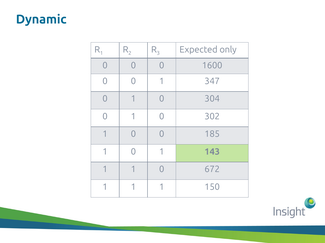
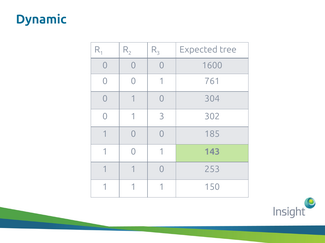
only: only -> tree
347: 347 -> 761
0 at (162, 117): 0 -> 3
672: 672 -> 253
